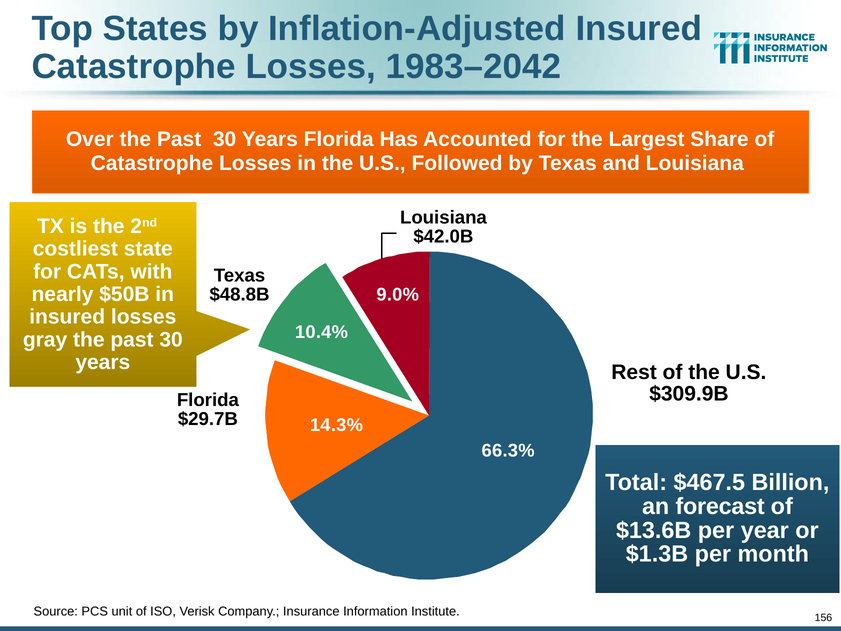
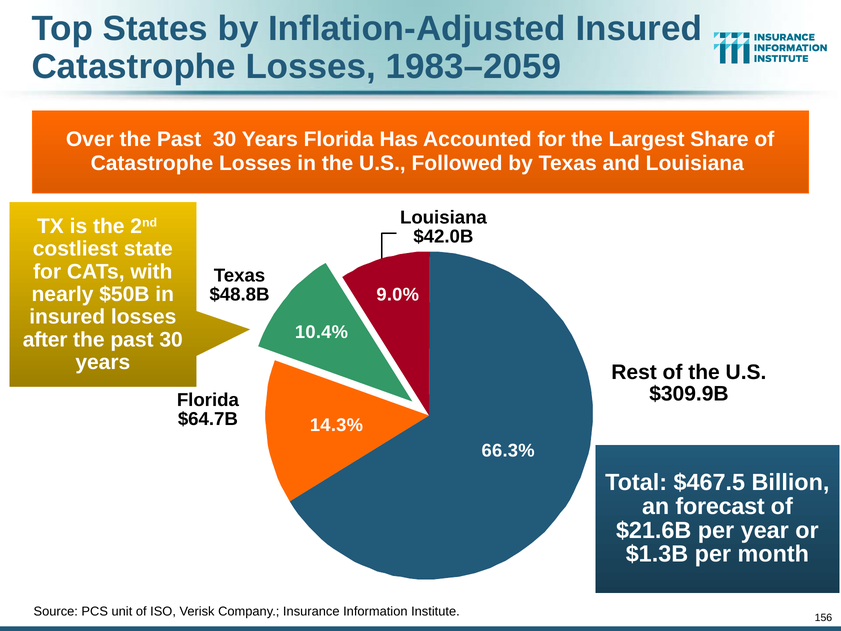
1983–2042: 1983–2042 -> 1983–2059
gray: gray -> after
$29.7B: $29.7B -> $64.7B
$13.6B: $13.6B -> $21.6B
